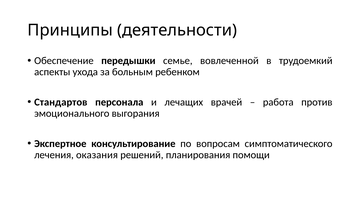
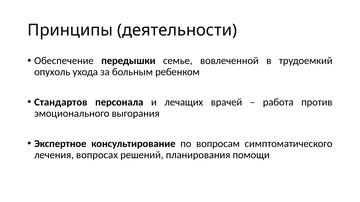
аспекты: аспекты -> опухоль
оказания: оказания -> вопросах
